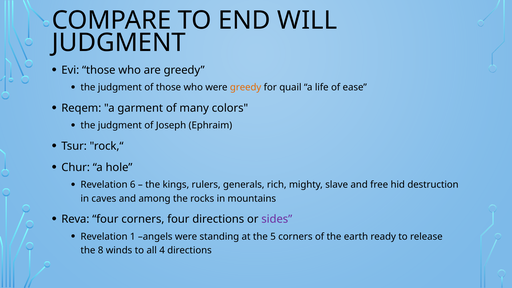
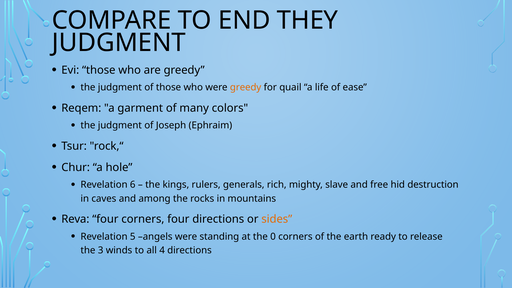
WILL: WILL -> THEY
sides colour: purple -> orange
1: 1 -> 5
5: 5 -> 0
8: 8 -> 3
